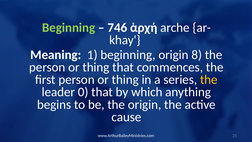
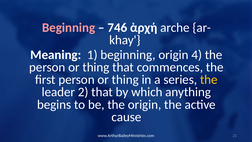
Beginning at (69, 28) colour: light green -> pink
8: 8 -> 4
0: 0 -> 2
